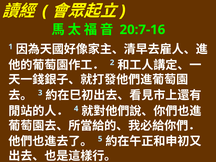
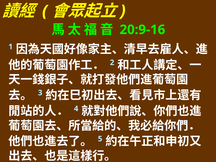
20:7-16: 20:7-16 -> 20:9-16
